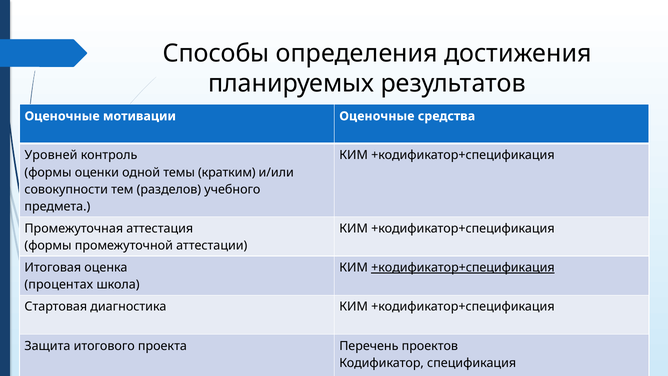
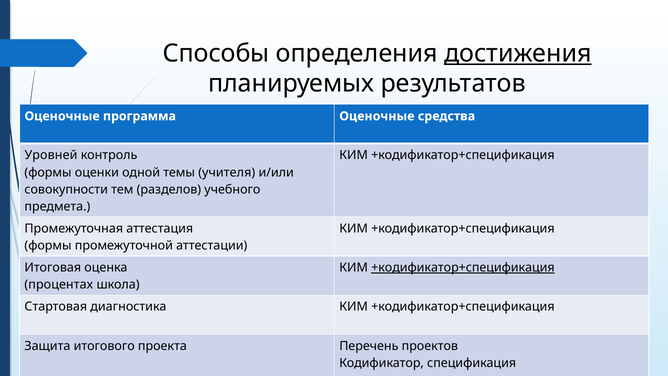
достижения underline: none -> present
мотивации: мотивации -> программа
кратким: кратким -> учителя
